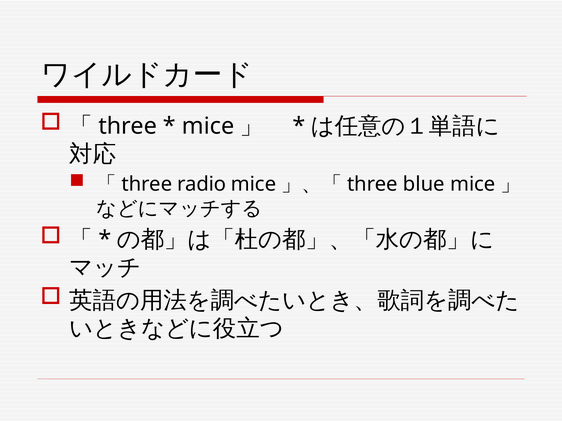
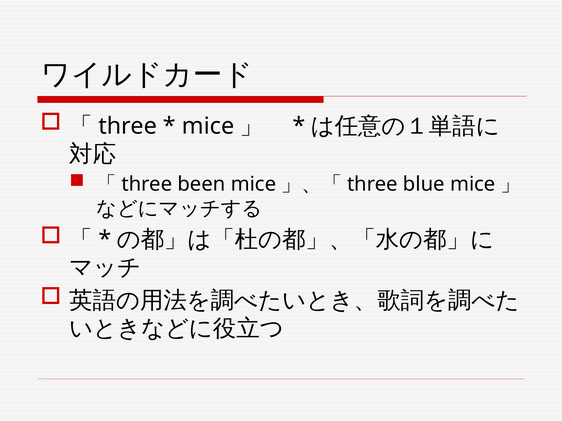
radio: radio -> been
